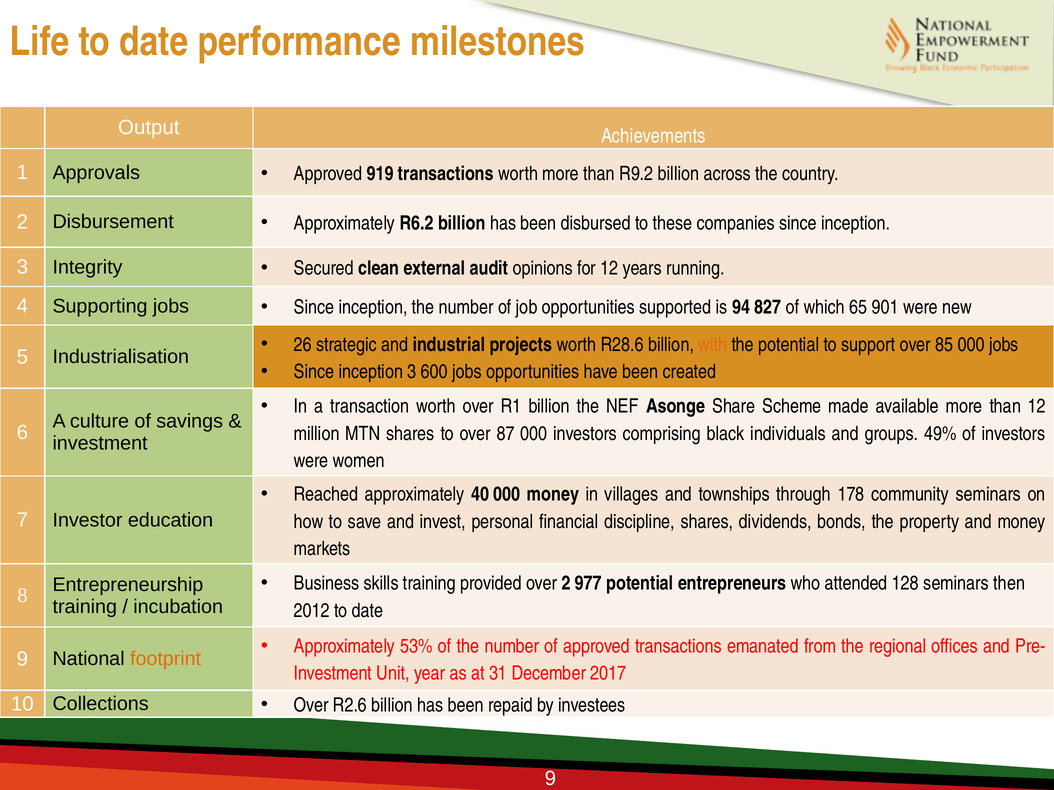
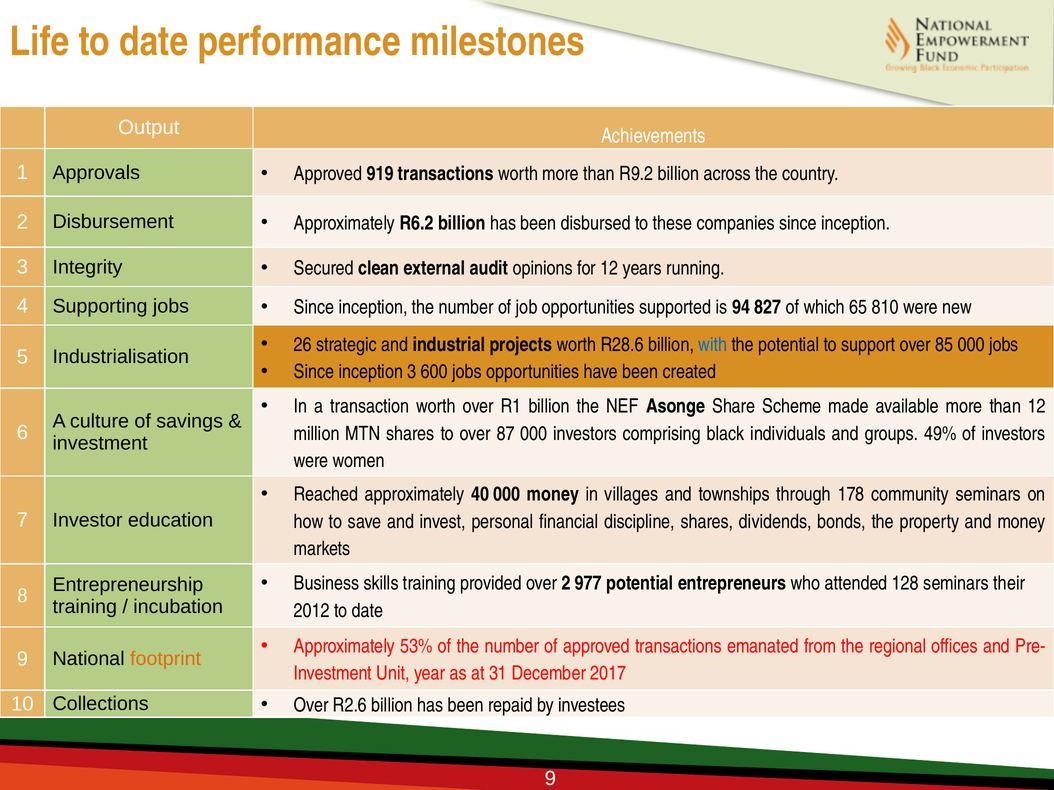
901: 901 -> 810
with colour: orange -> blue
then: then -> their
